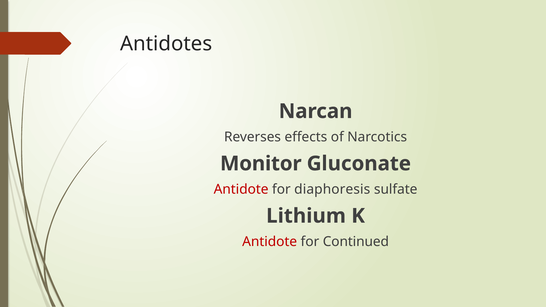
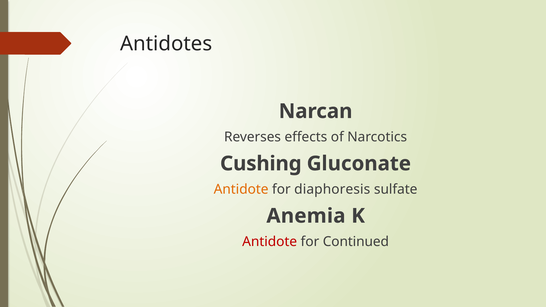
Monitor: Monitor -> Cushing
Antidote at (241, 189) colour: red -> orange
Lithium: Lithium -> Anemia
